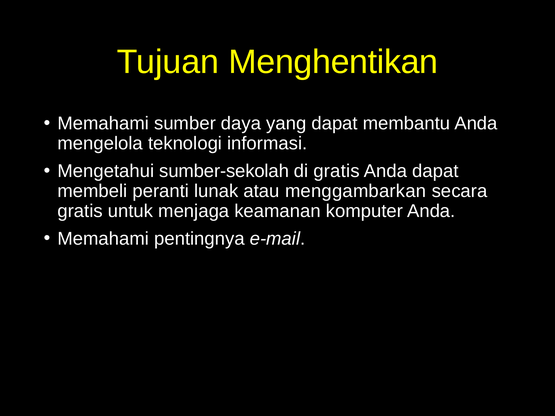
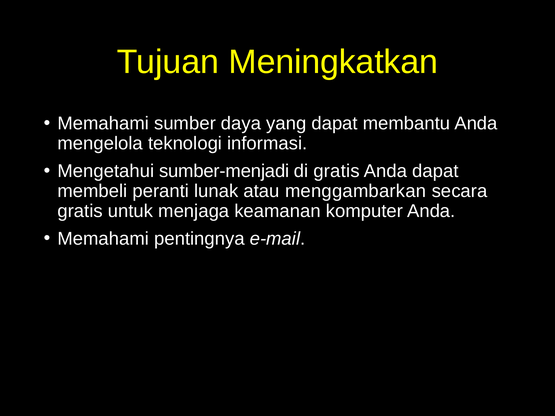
Menghentikan: Menghentikan -> Meningkatkan
sumber-sekolah: sumber-sekolah -> sumber-menjadi
